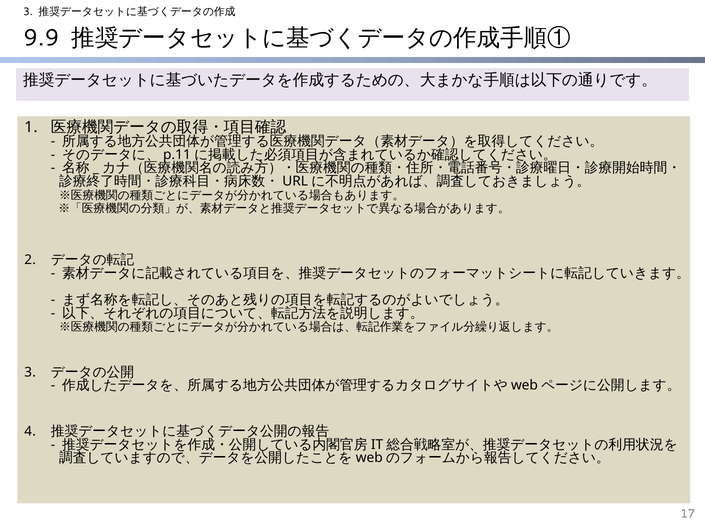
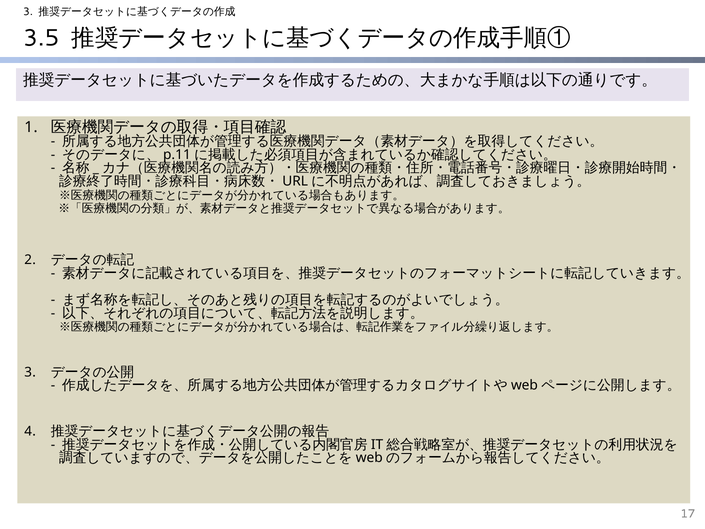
9.9: 9.9 -> 3.5
